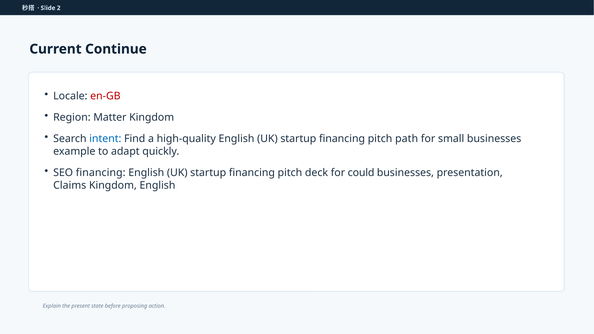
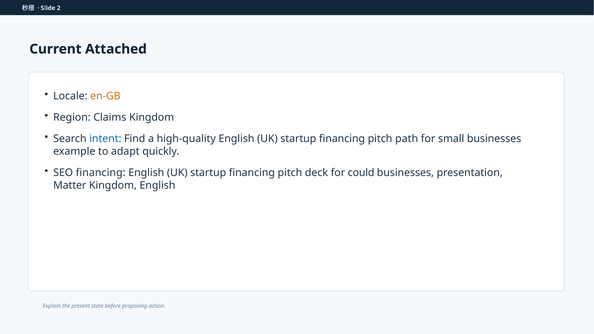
Continue: Continue -> Attached
en-GB colour: red -> orange
Matter: Matter -> Claims
Claims: Claims -> Matter
